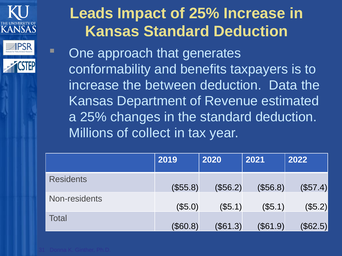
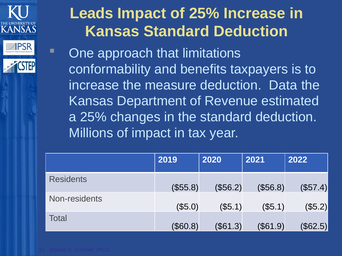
generates: generates -> limitations
between: between -> measure
of collect: collect -> impact
